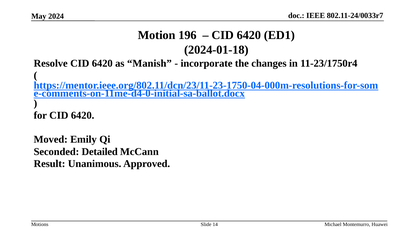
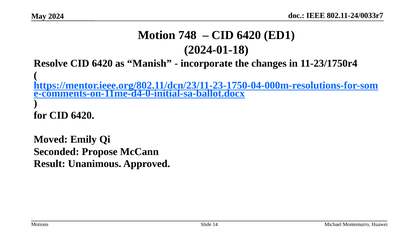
196: 196 -> 748
Detailed: Detailed -> Propose
